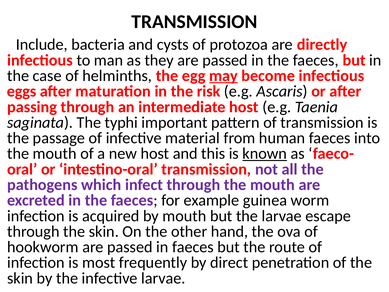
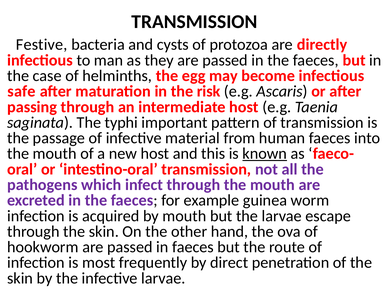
Include: Include -> Festive
may underline: present -> none
eggs: eggs -> safe
